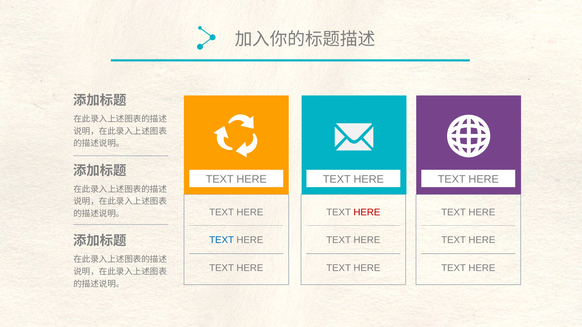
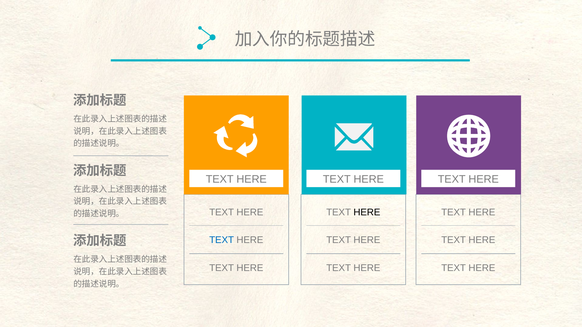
HERE at (367, 213) colour: red -> black
